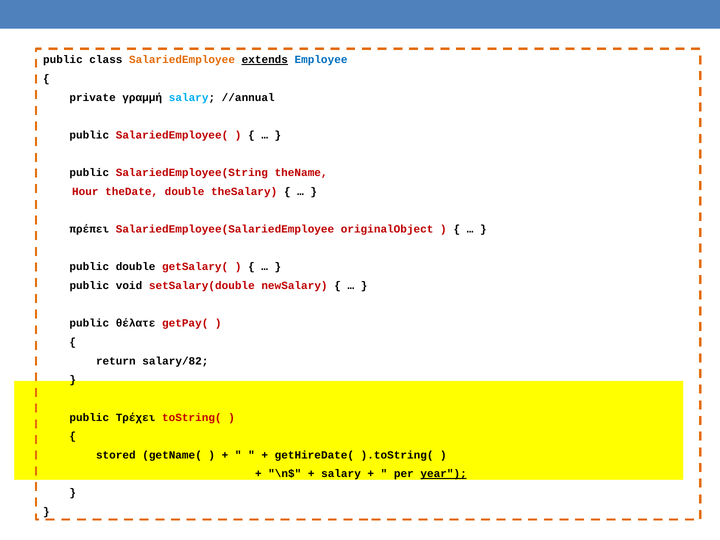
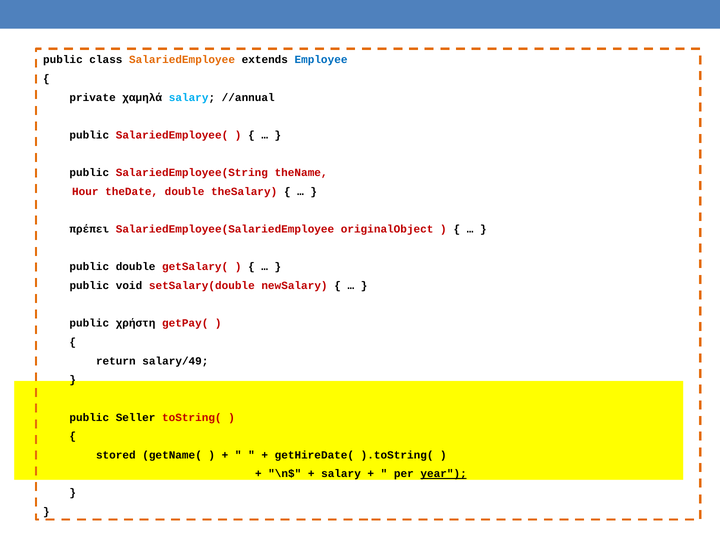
extends underline: present -> none
γραμμή: γραμμή -> χαμηλά
θέλατε: θέλατε -> χρήστη
salary/82: salary/82 -> salary/49
Τρέχει: Τρέχει -> Seller
